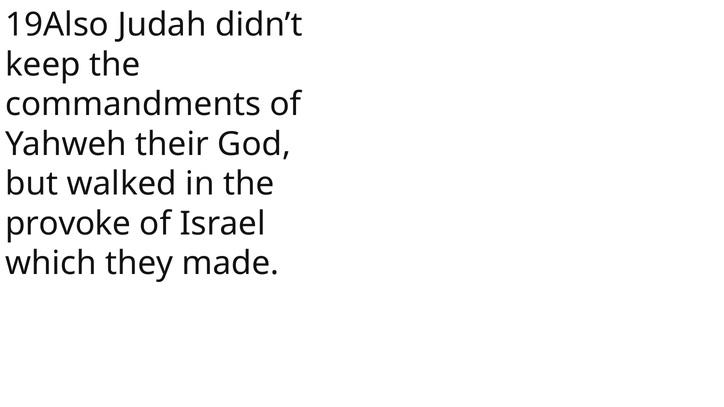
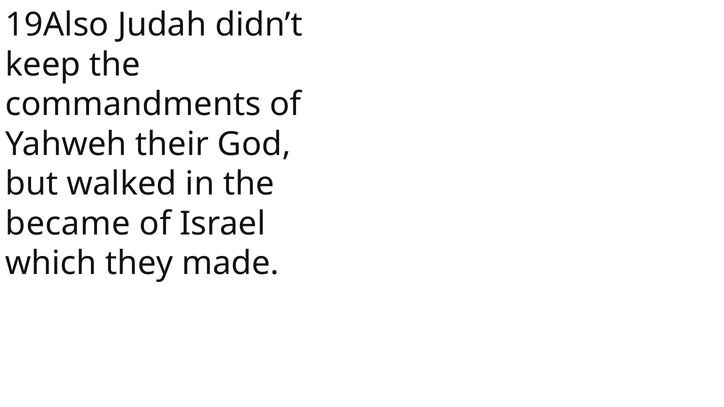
provoke: provoke -> became
